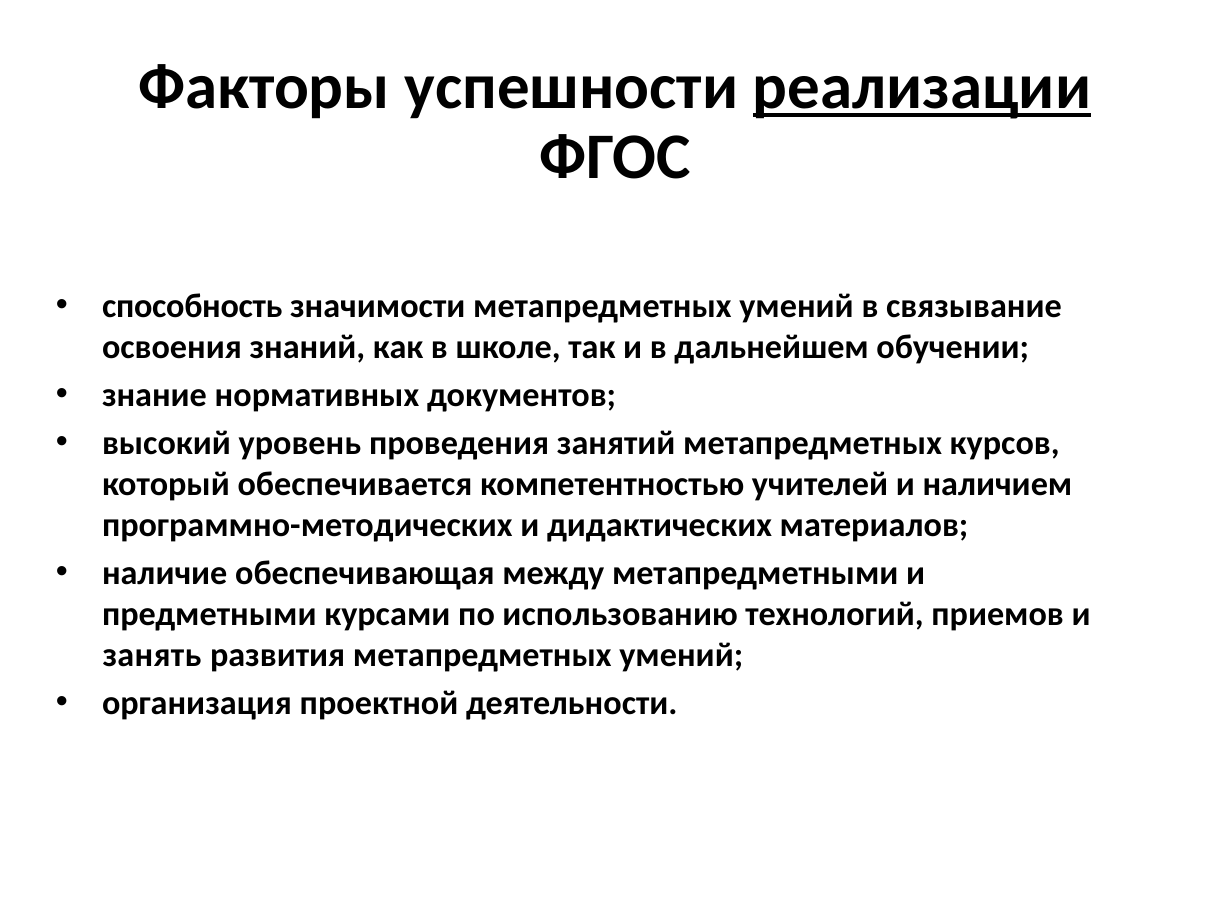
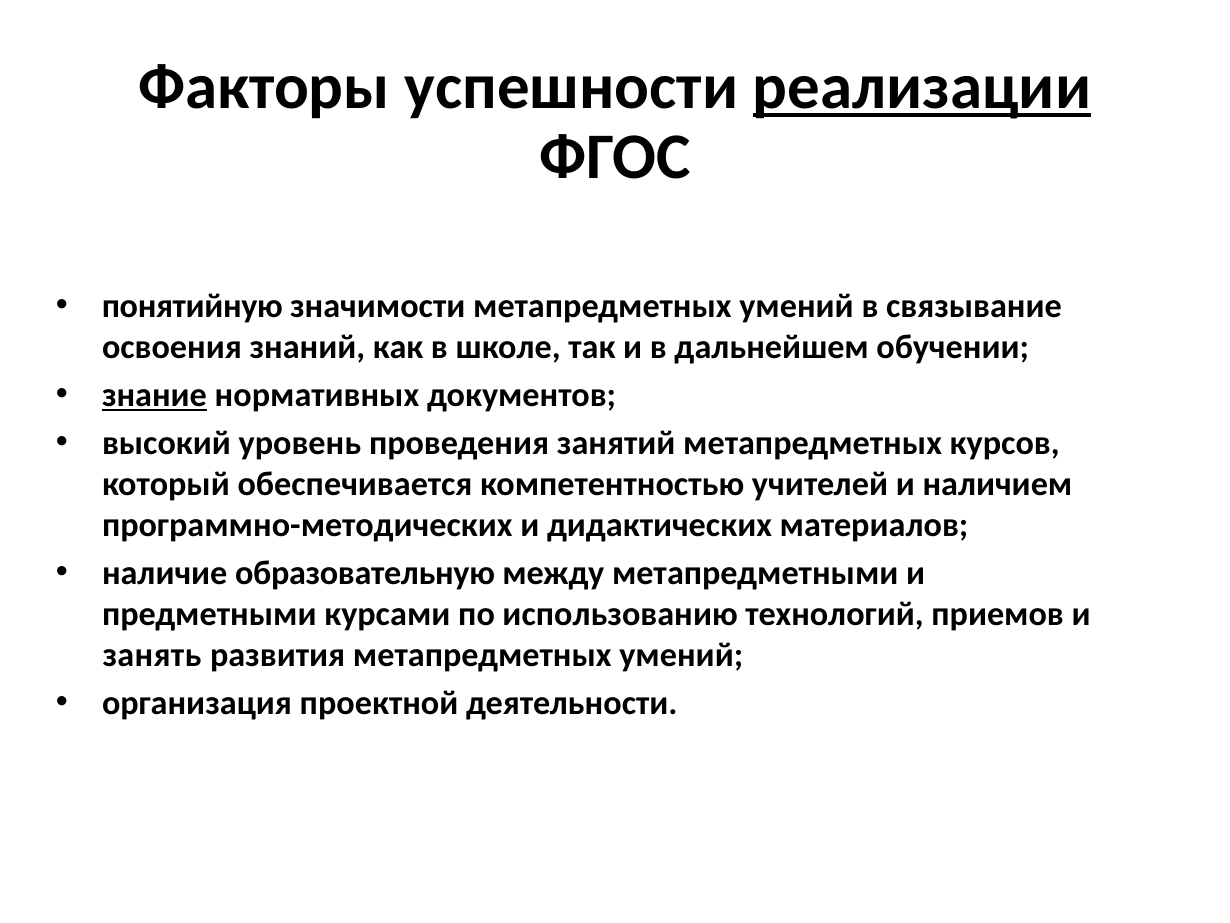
способность: способность -> понятийную
знание underline: none -> present
обеспечивающая: обеспечивающая -> образовательную
